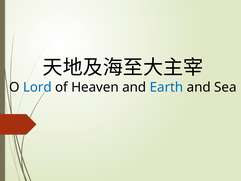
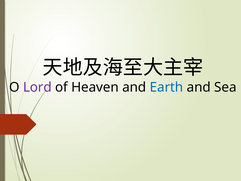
Lord colour: blue -> purple
